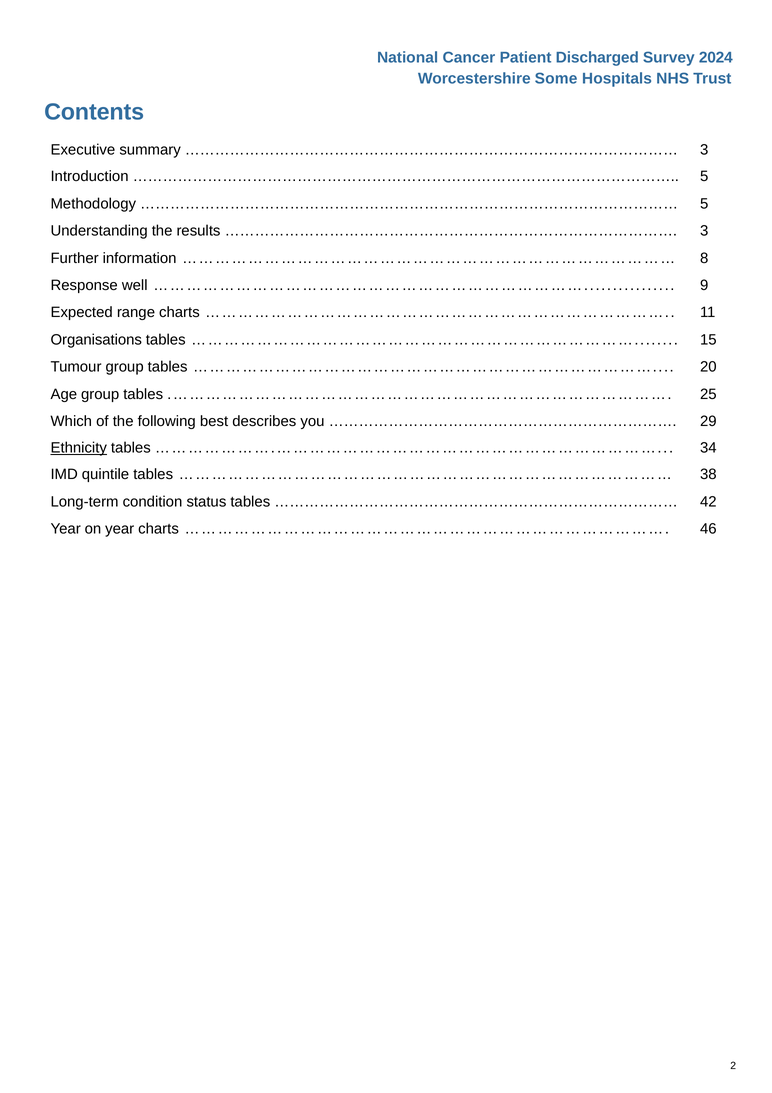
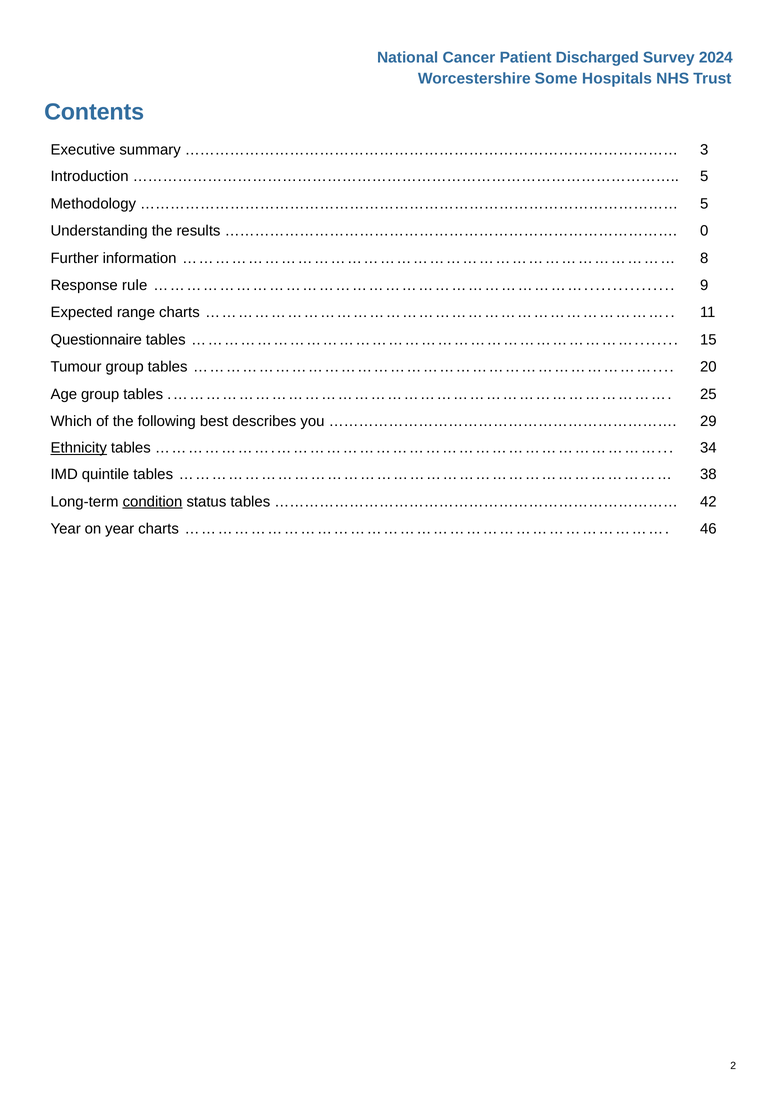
3 at (704, 231): 3 -> 0
well: well -> rule
Organisations: Organisations -> Questionnaire
condition underline: none -> present
